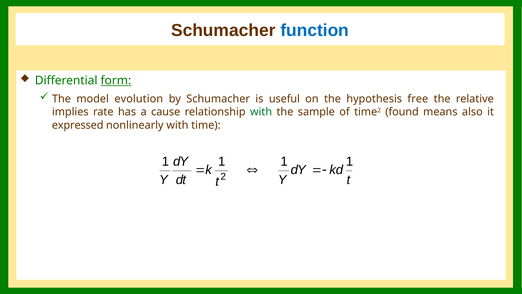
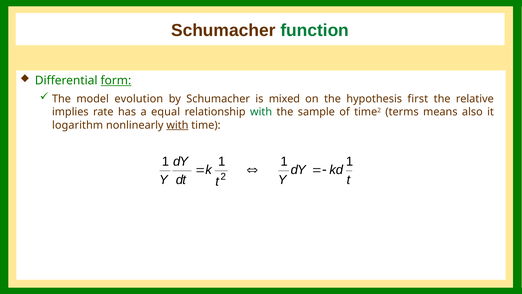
function colour: blue -> green
useful: useful -> mixed
free: free -> first
cause: cause -> equal
found: found -> terms
expressed: expressed -> logarithm
with at (177, 125) underline: none -> present
